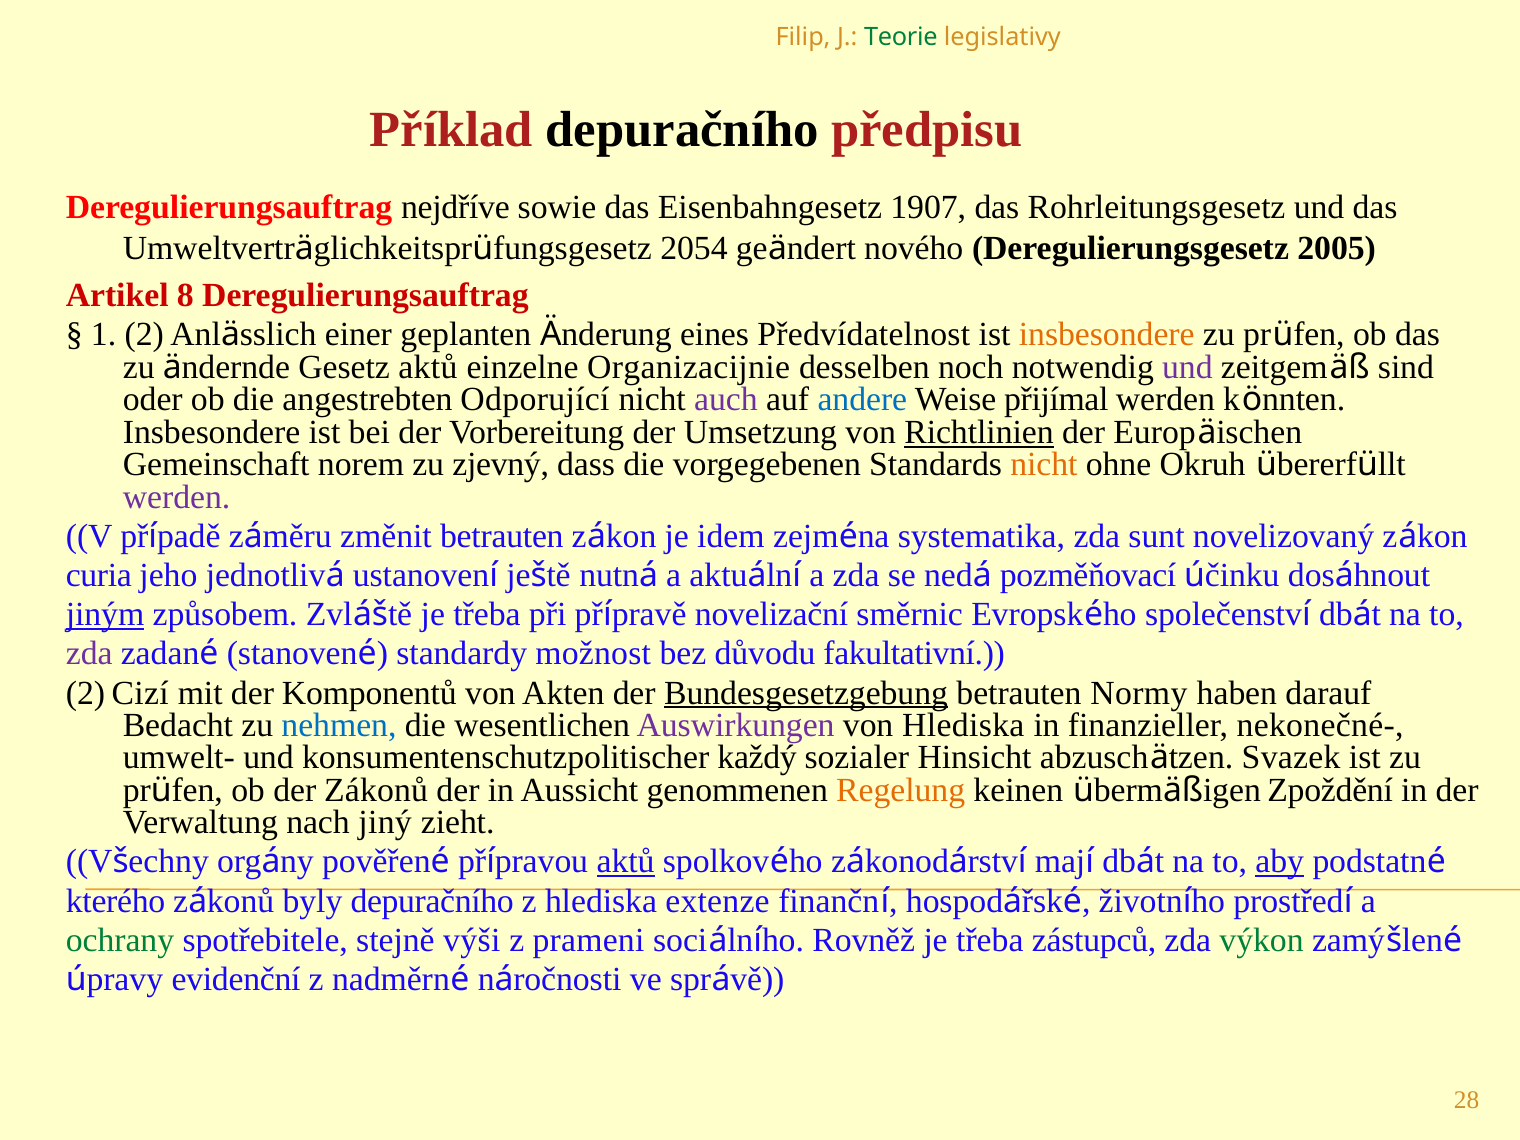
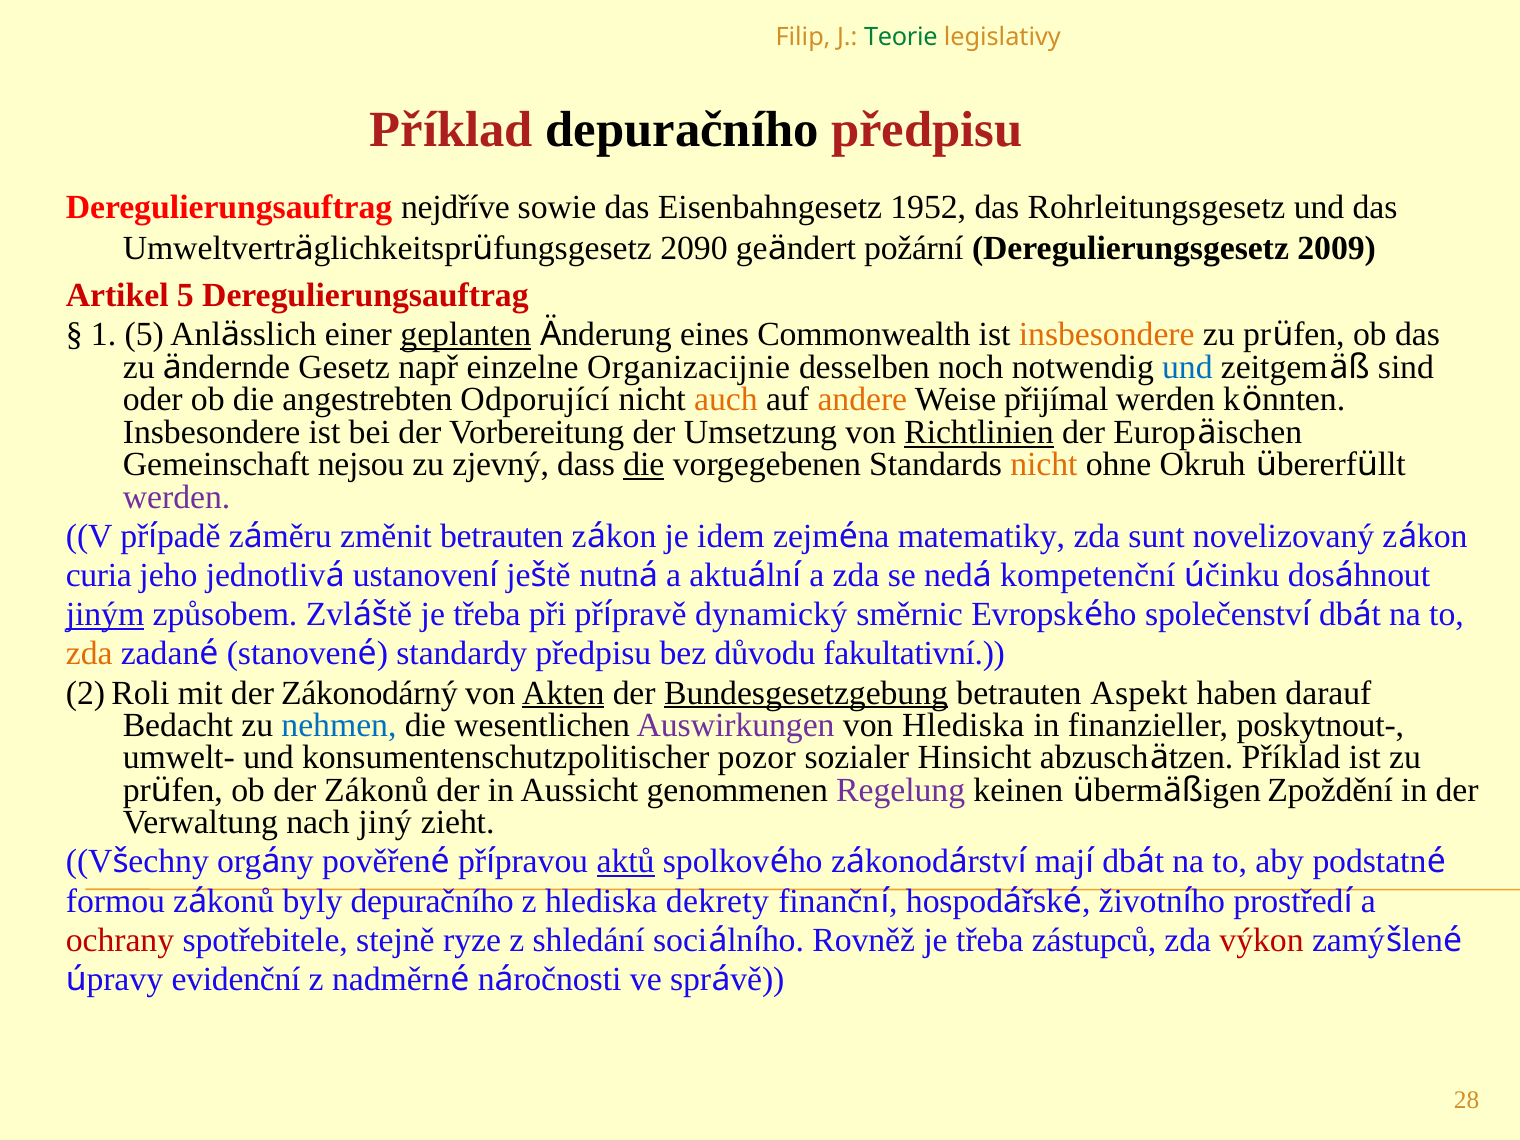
1907: 1907 -> 1952
2054: 2054 -> 2090
nového: nového -> požární
2005: 2005 -> 2009
Artikel 8: 8 -> 5
1 2: 2 -> 5
geplanten underline: none -> present
Předvídatelnost: Předvídatelnost -> Commonwealth
Gesetz aktů: aktů -> např
und at (1187, 367) colour: purple -> blue
auch colour: purple -> orange
andere colour: blue -> orange
norem: norem -> nejsou
die at (644, 464) underline: none -> present
systematika: systematika -> matematiky
pozměňovací: pozměňovací -> kompetenční
novelizační: novelizační -> dynamický
zda at (89, 654) colour: purple -> orange
standardy možnost: možnost -> předpisu
Cizí: Cizí -> Roli
Komponentů: Komponentů -> Zákonodárný
Akten underline: none -> present
Normy: Normy -> Aspekt
nekonečné-: nekonečné- -> poskytnout-
každý: každý -> pozor
Svazek at (1291, 758): Svazek -> Příklad
Regelung colour: orange -> purple
aby underline: present -> none
kterého: kterého -> formou
extenze: extenze -> dekrety
ochrany colour: green -> red
výši: výši -> ryze
prameni: prameni -> shledání
výkon colour: green -> red
